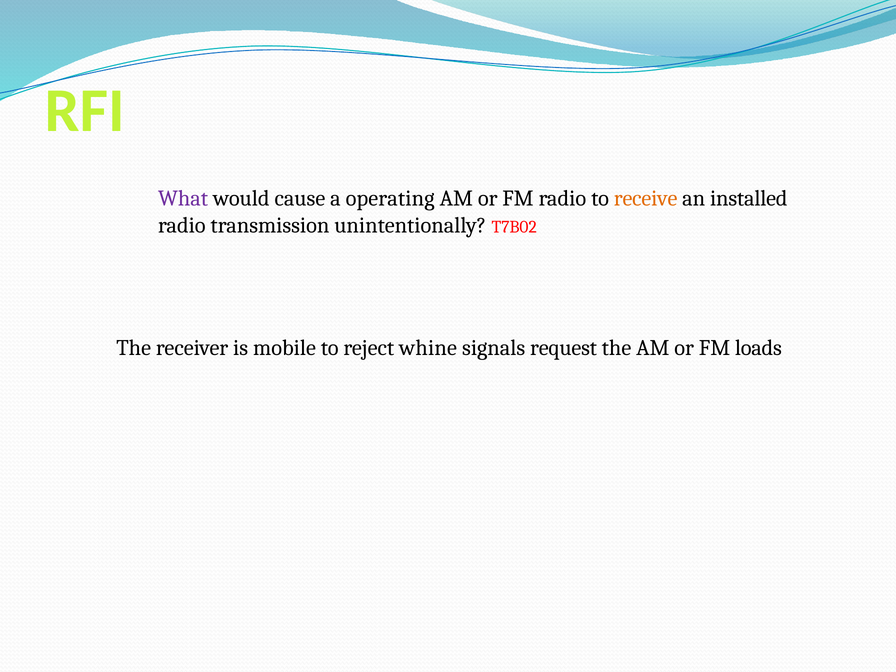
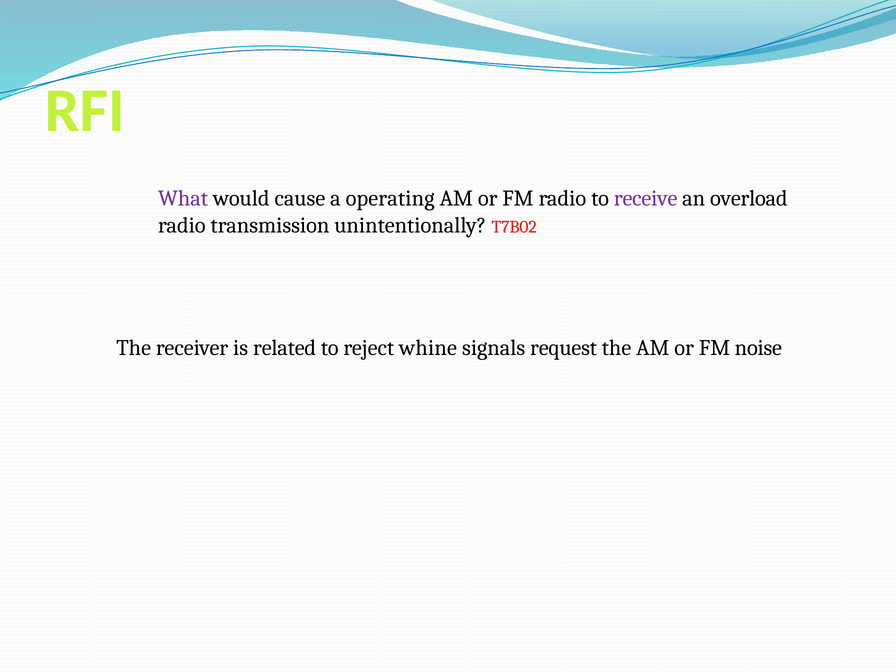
receive colour: orange -> purple
installed: installed -> overload
mobile: mobile -> related
loads: loads -> noise
